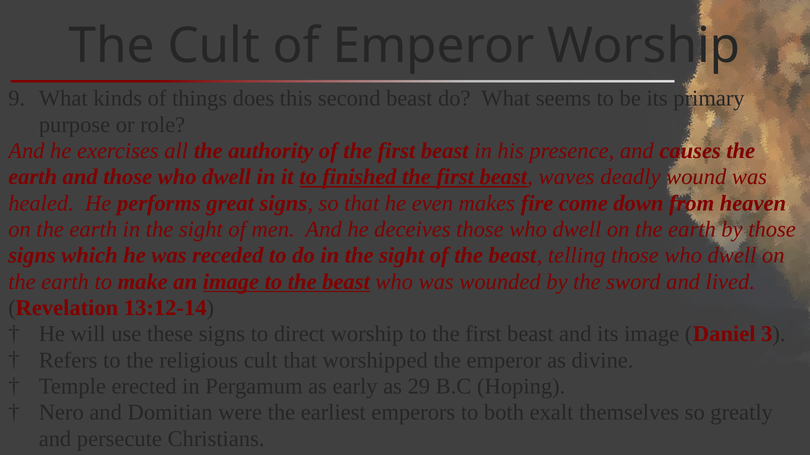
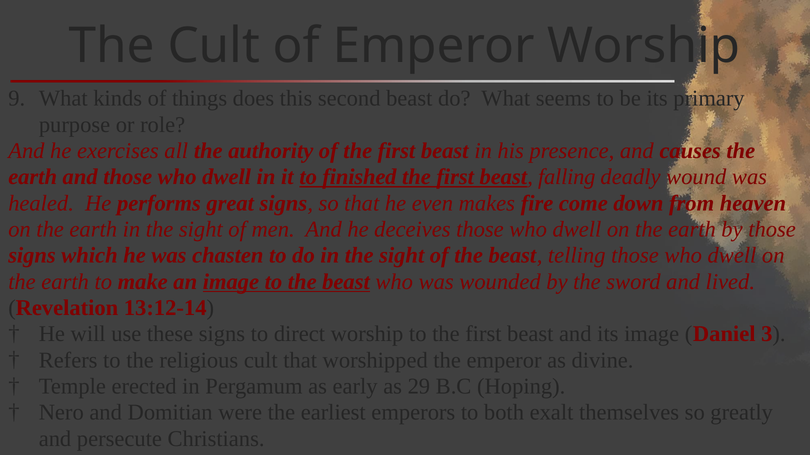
waves: waves -> falling
receded: receded -> chasten
